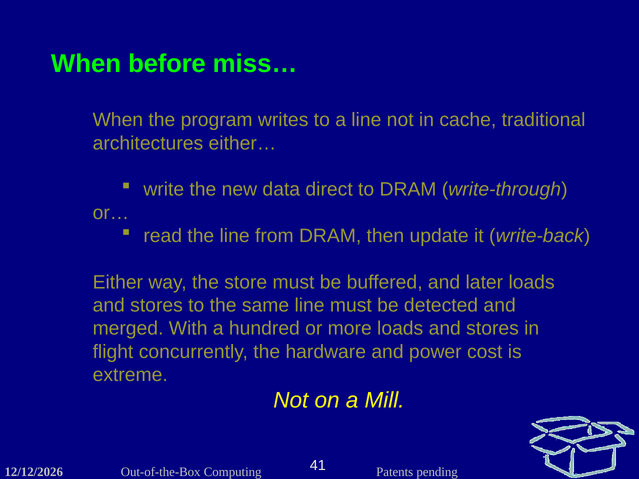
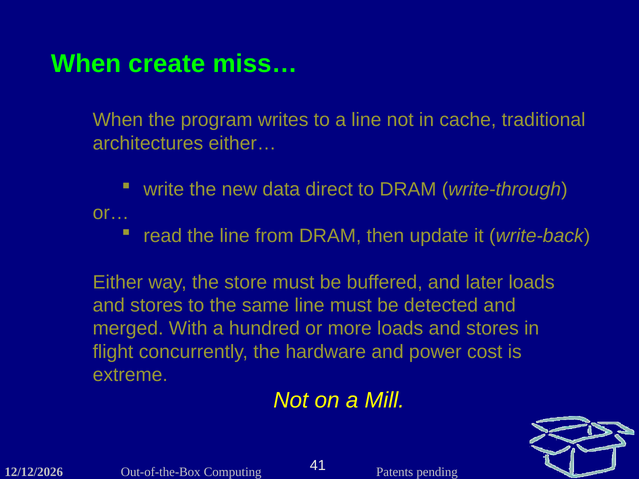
before: before -> create
